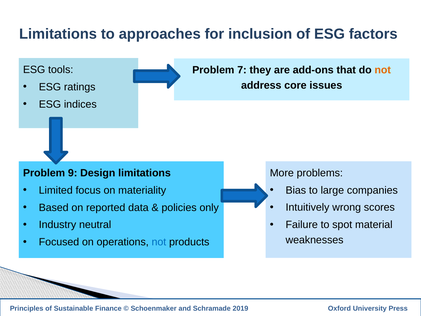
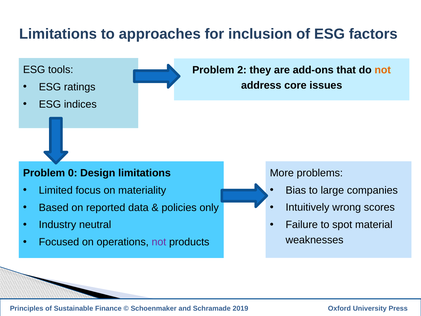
7: 7 -> 2
9: 9 -> 0
not at (159, 242) colour: blue -> purple
